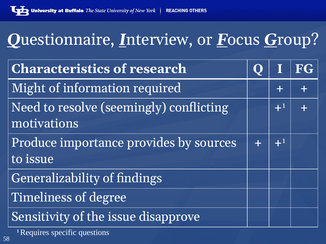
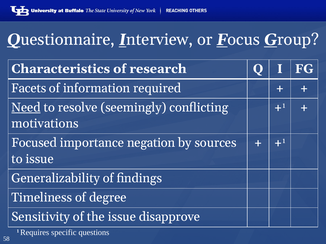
Might: Might -> Facets
Need underline: none -> present
Produce: Produce -> Focused
provides: provides -> negation
